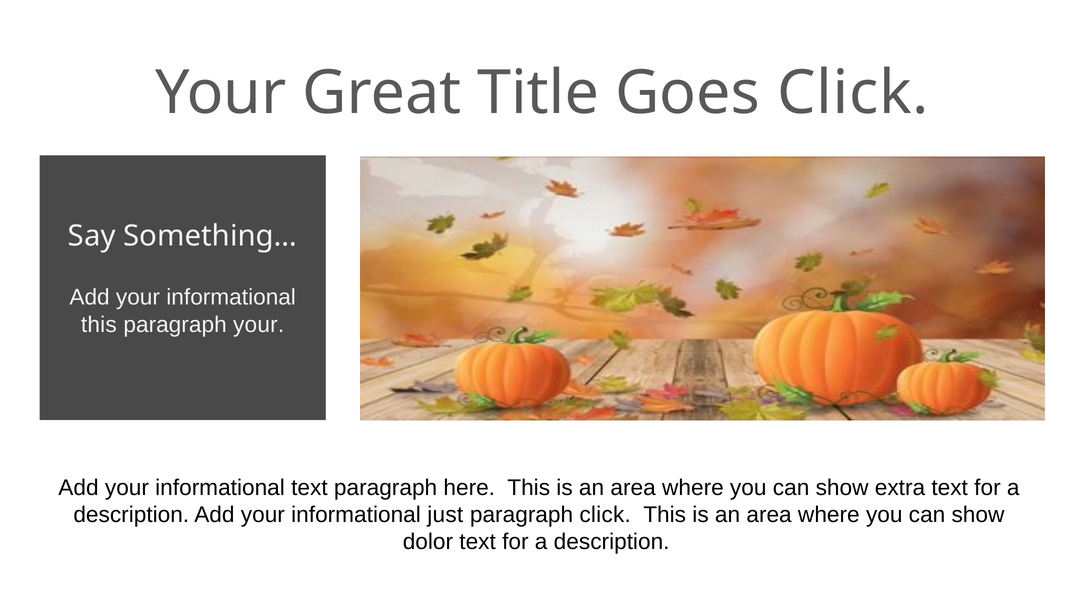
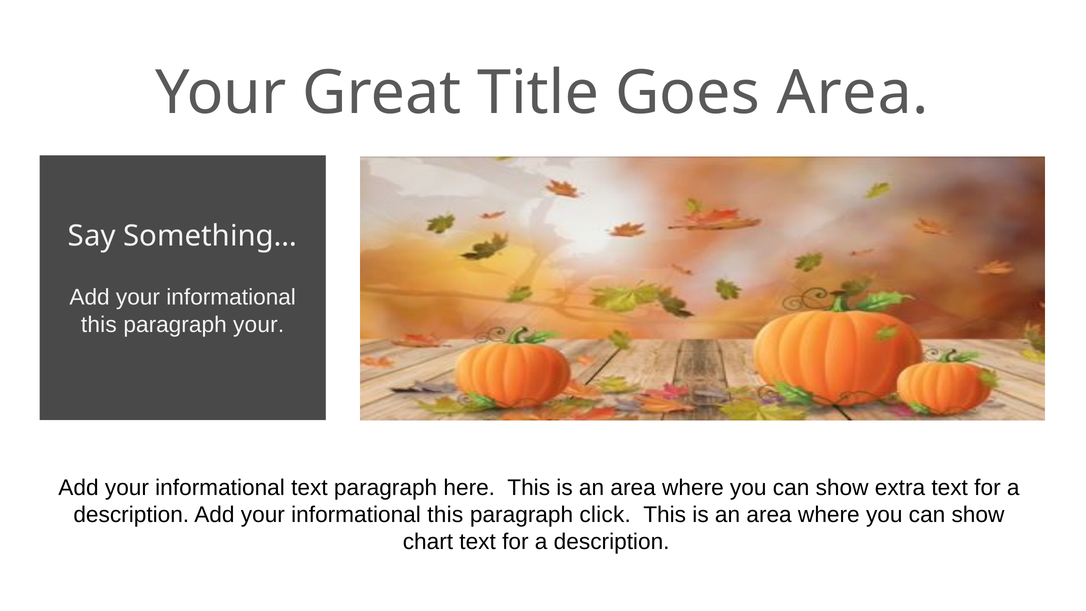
Goes Click: Click -> Area
just at (445, 515): just -> this
dolor: dolor -> chart
